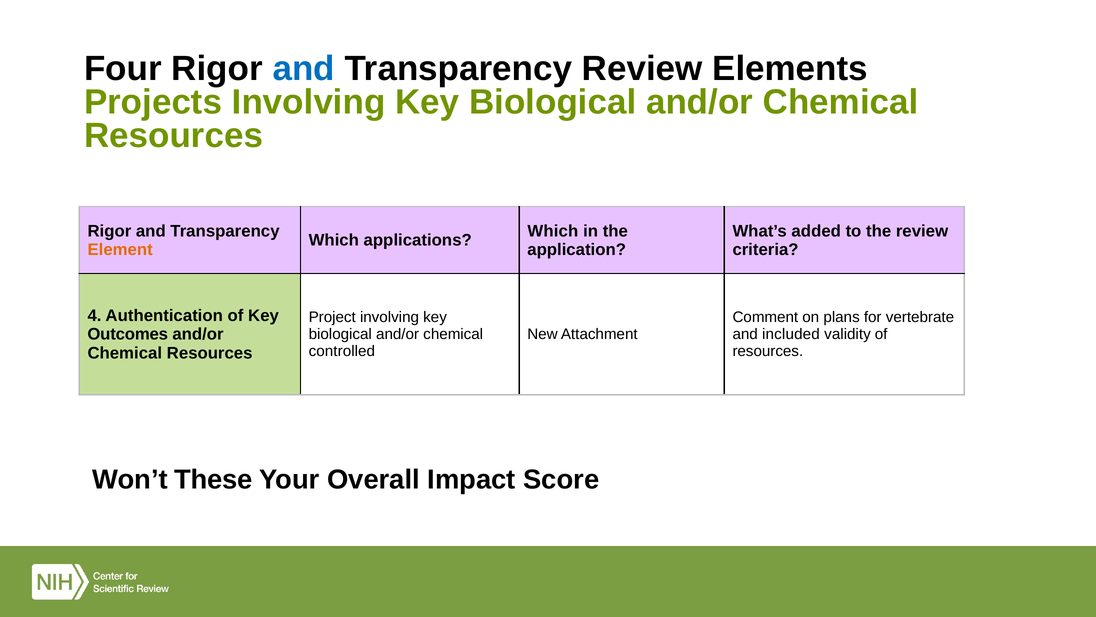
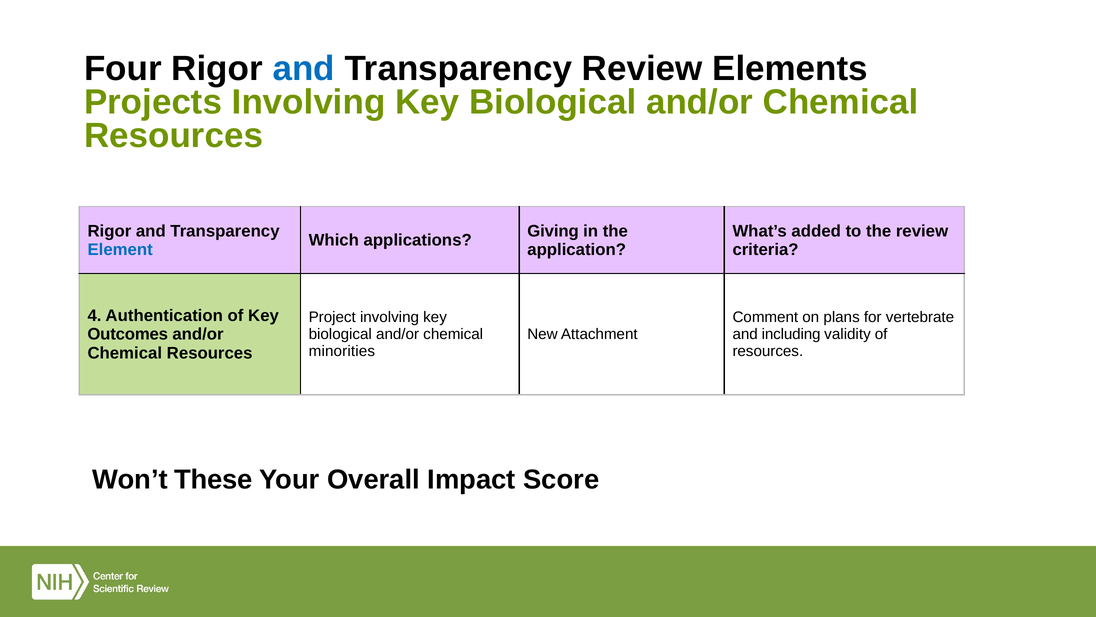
Which at (553, 231): Which -> Giving
Element colour: orange -> blue
included: included -> including
controlled: controlled -> minorities
